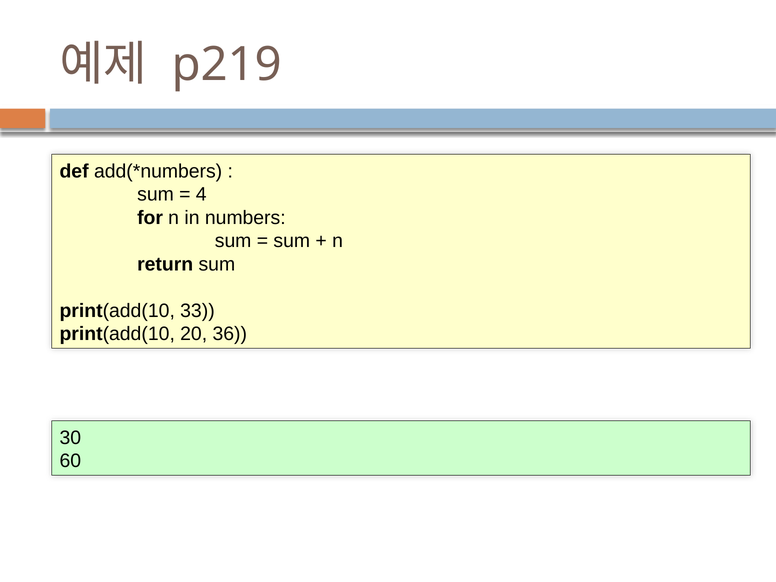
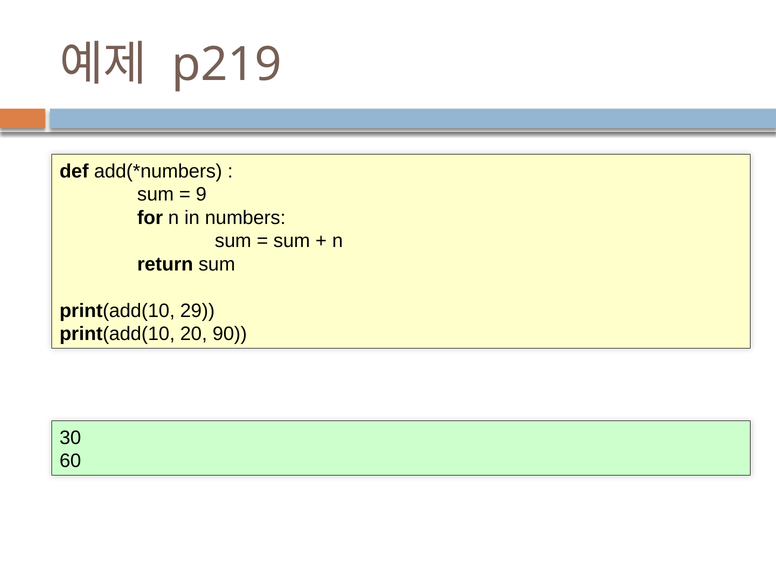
4: 4 -> 9
33: 33 -> 29
36: 36 -> 90
